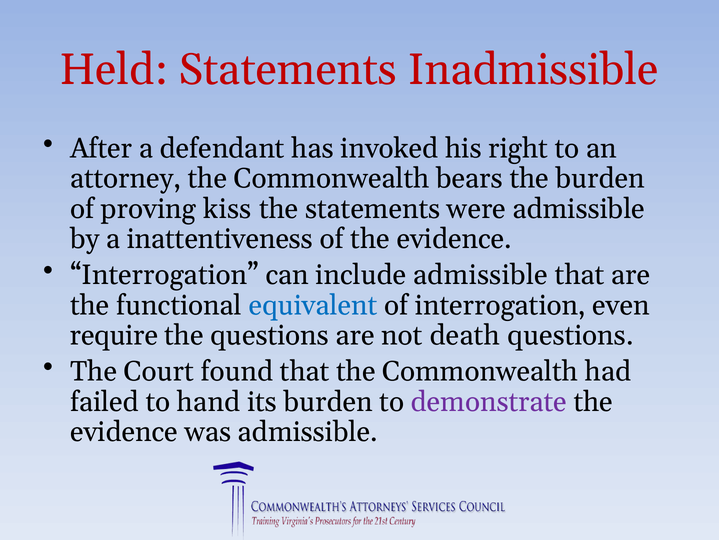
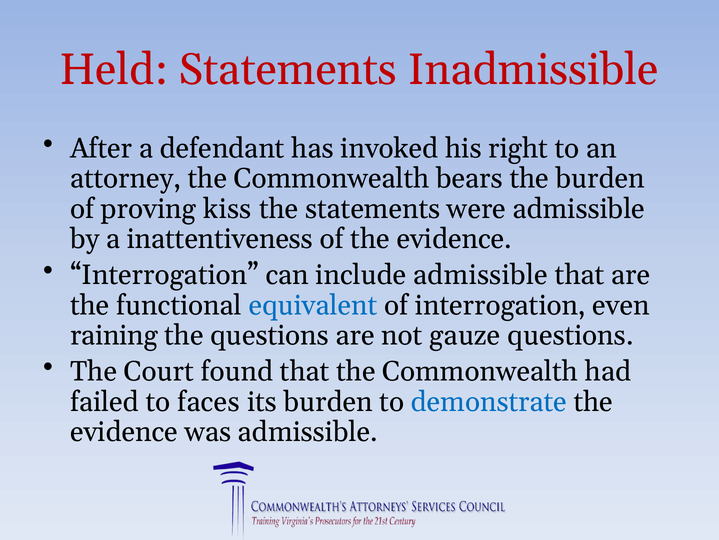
require: require -> raining
death: death -> gauze
hand: hand -> faces
demonstrate colour: purple -> blue
